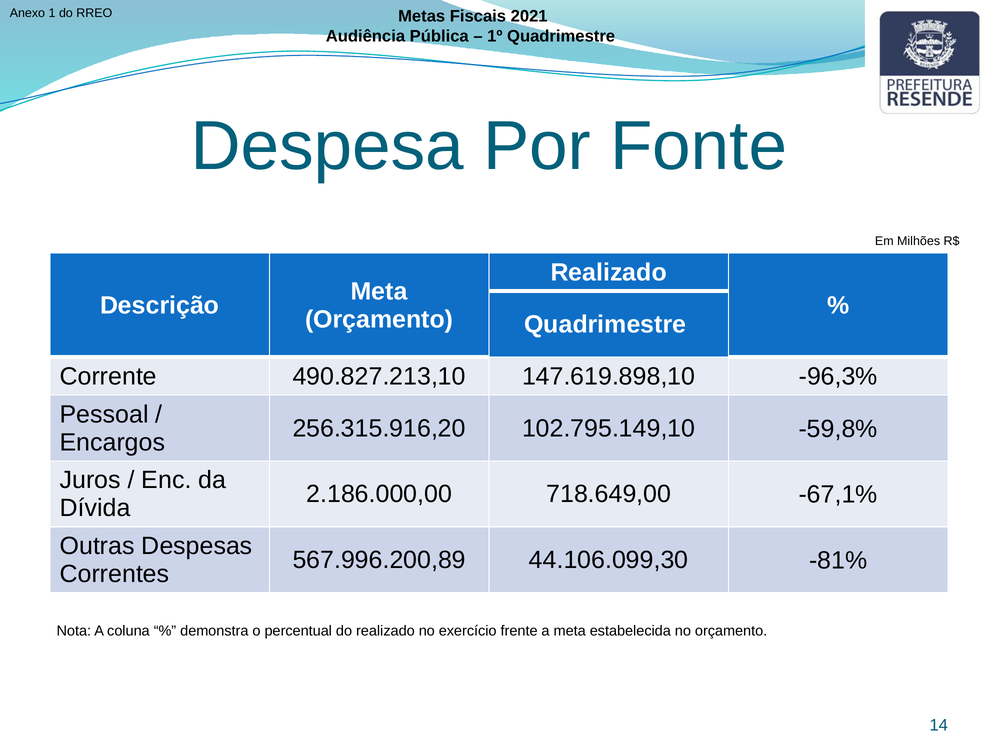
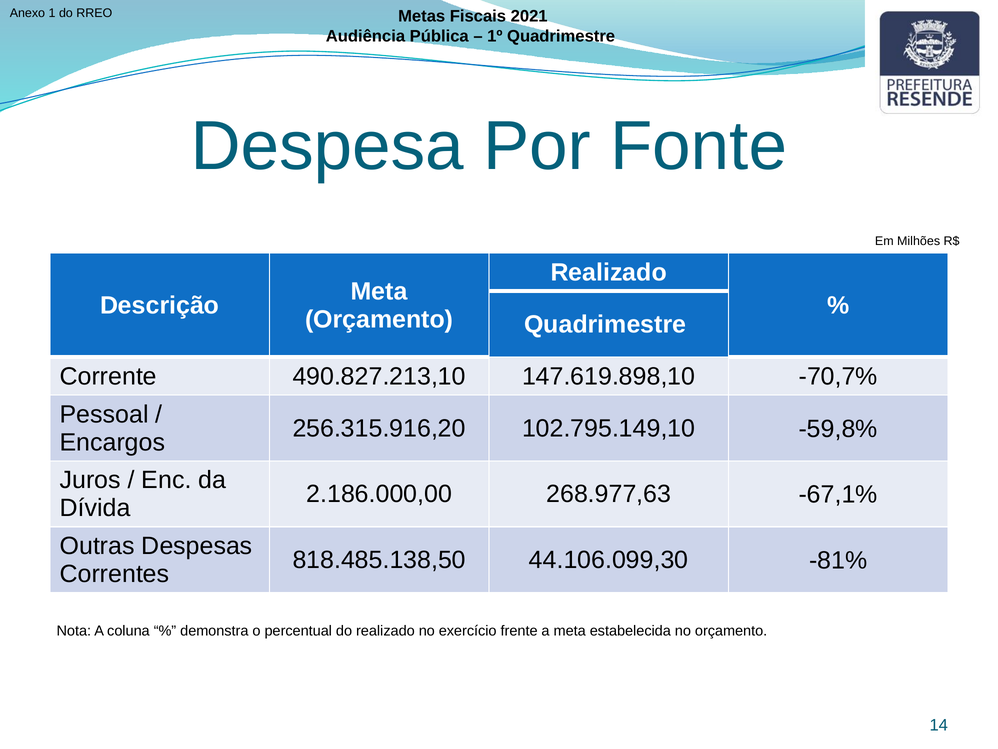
-96,3%: -96,3% -> -70,7%
718.649,00: 718.649,00 -> 268.977,63
567.996.200,89: 567.996.200,89 -> 818.485.138,50
